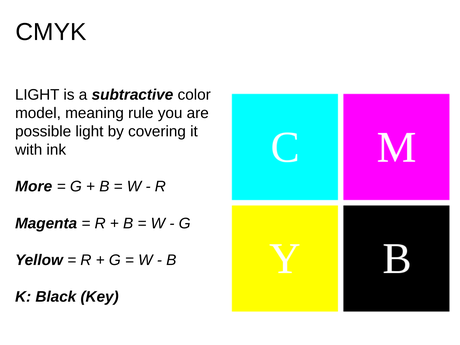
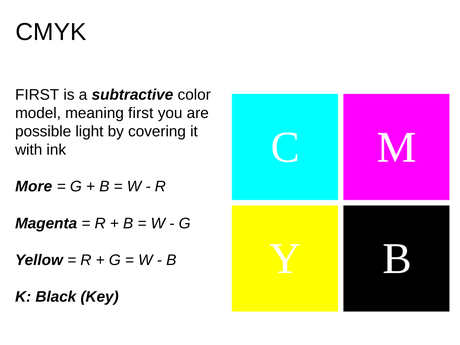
LIGHT at (37, 95): LIGHT -> FIRST
meaning rule: rule -> first
